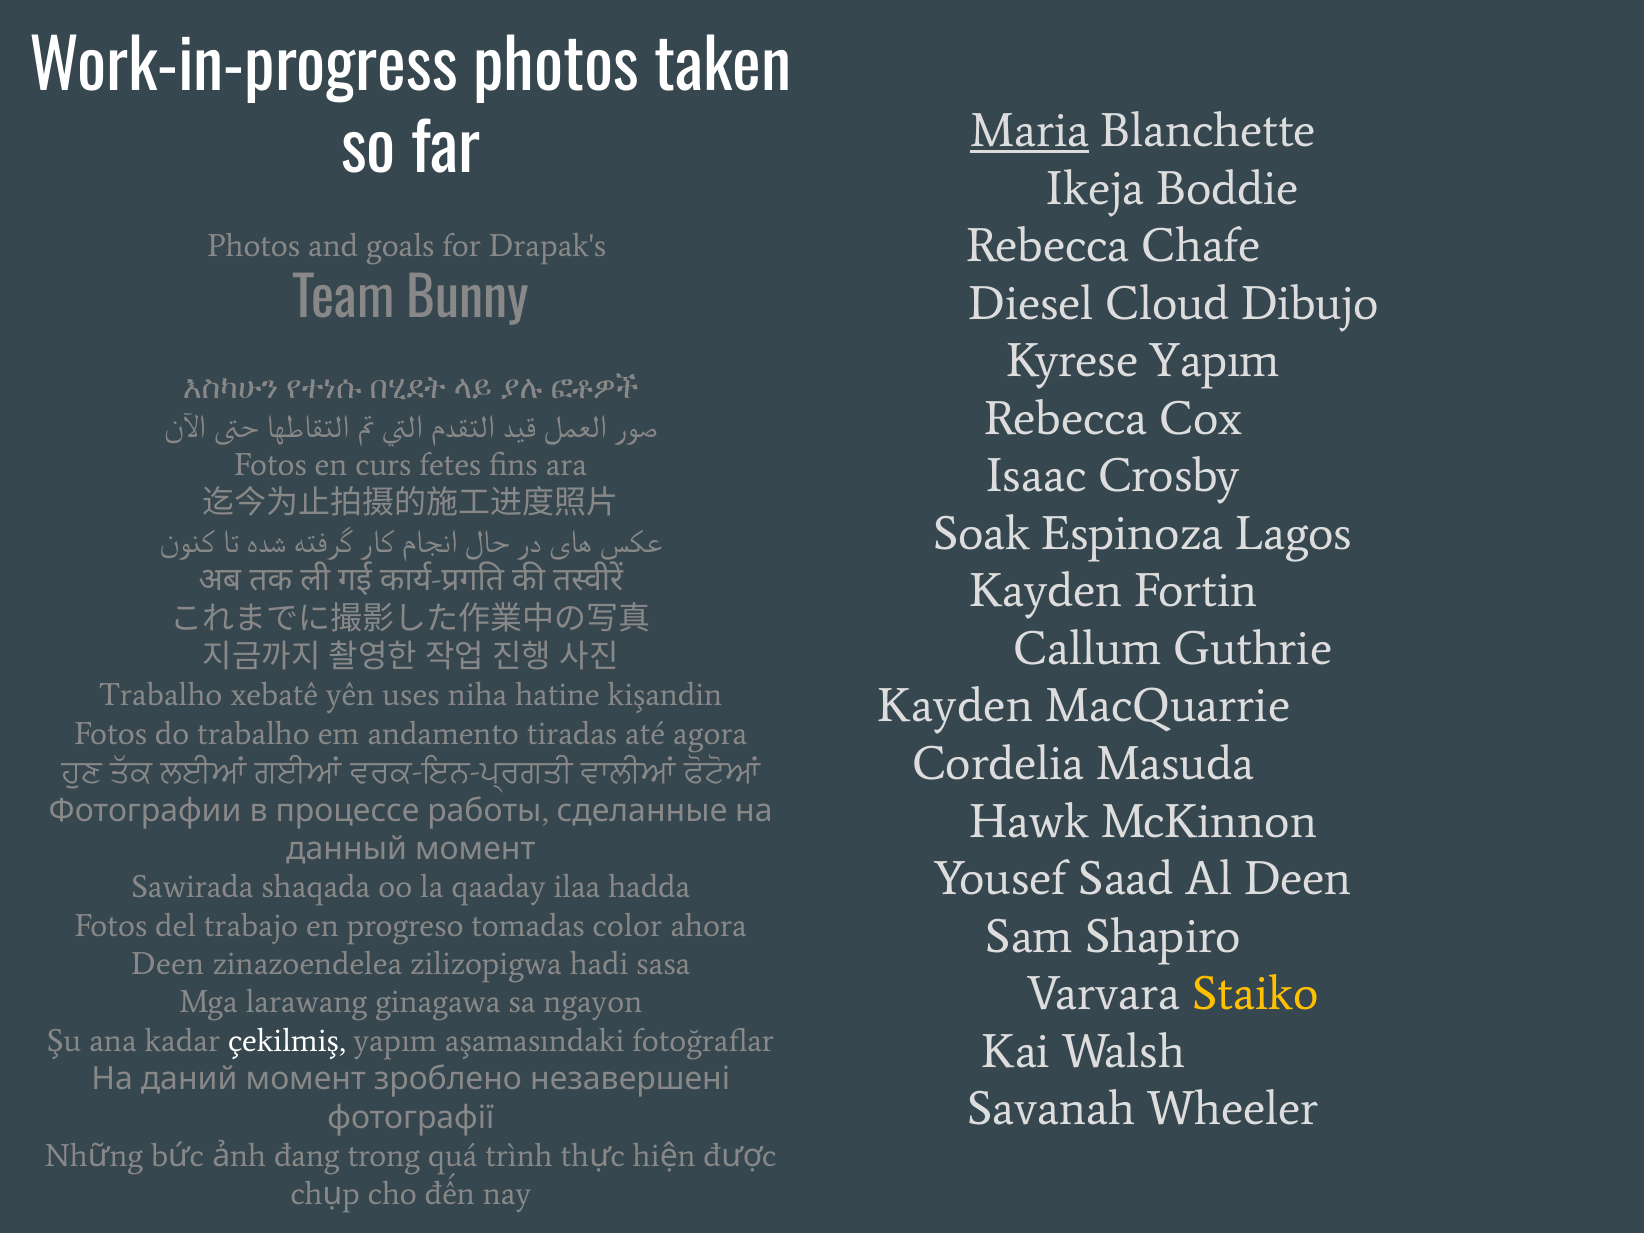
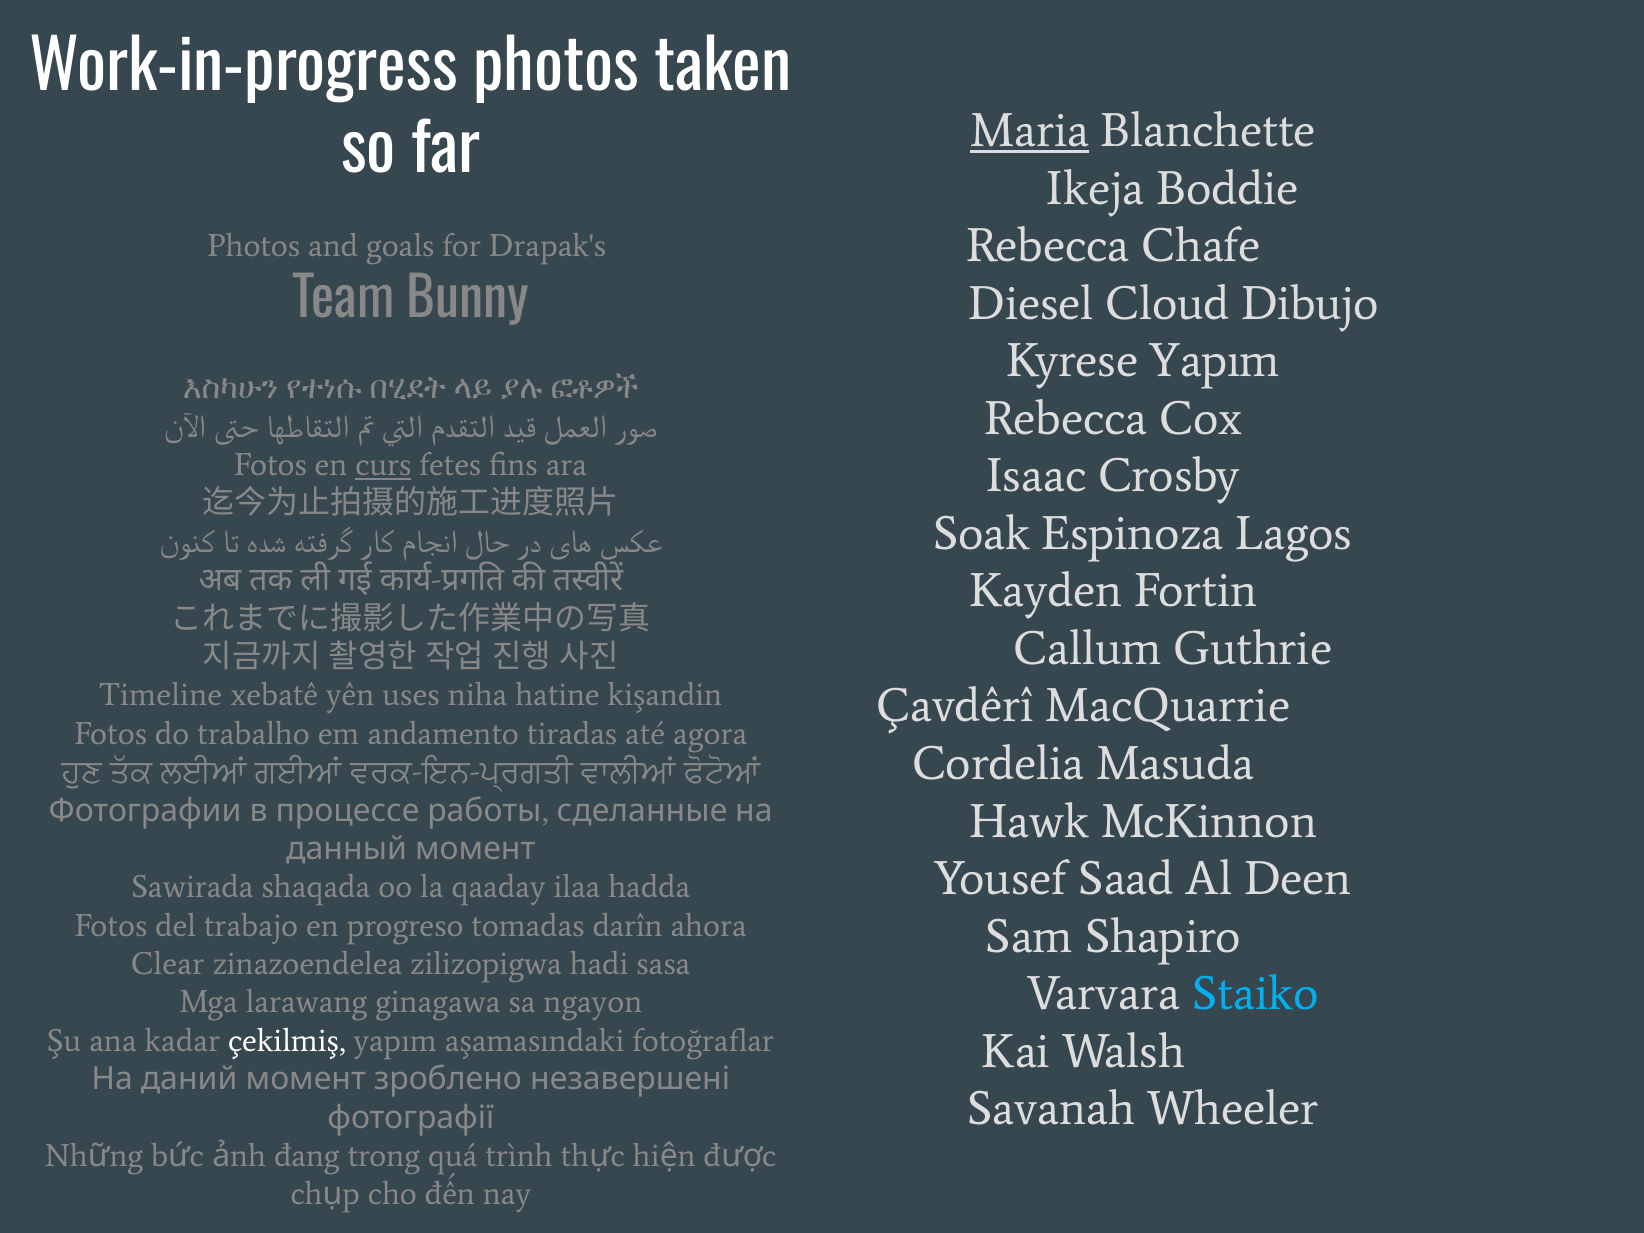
curs underline: none -> present
Trabalho at (161, 695): Trabalho -> Timeline
Kayden at (955, 706): Kayden -> Çavdêrî
color: color -> darîn
Deen at (168, 964): Deen -> Clear
Staiko colour: yellow -> light blue
